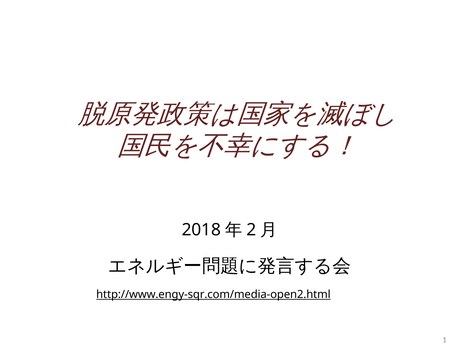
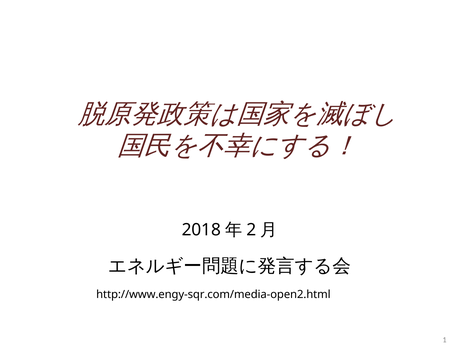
http://www.engy-sqr.com/media-open2.html underline: present -> none
